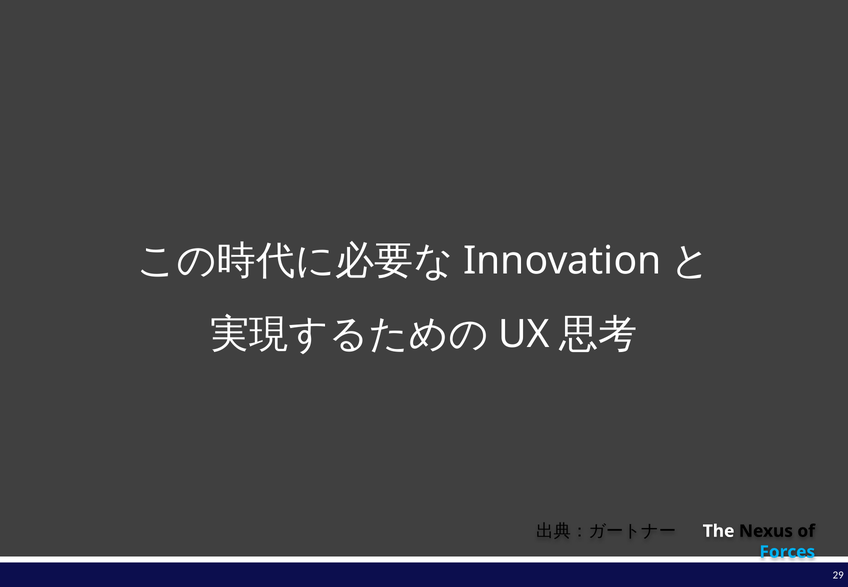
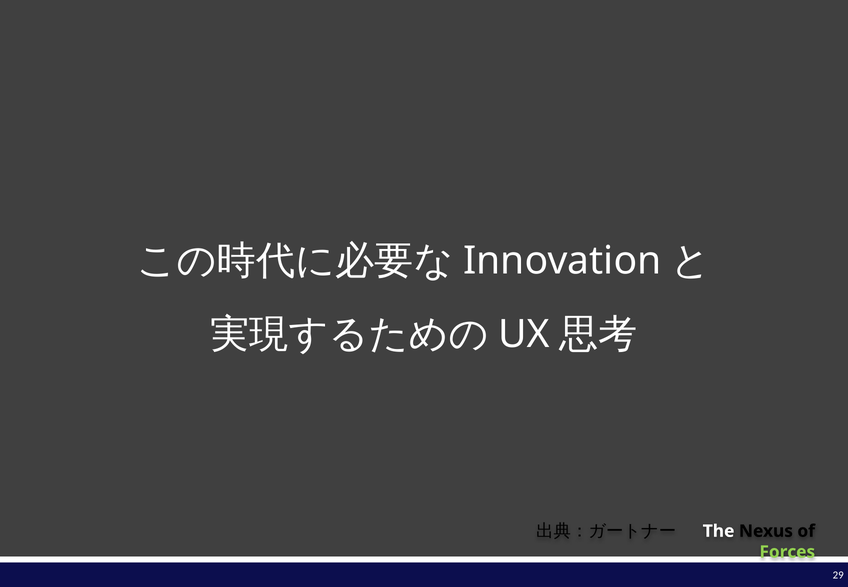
Forces colour: light blue -> light green
